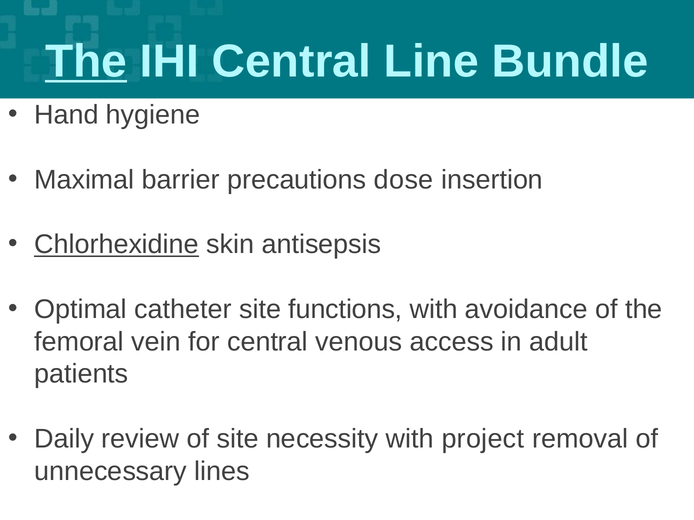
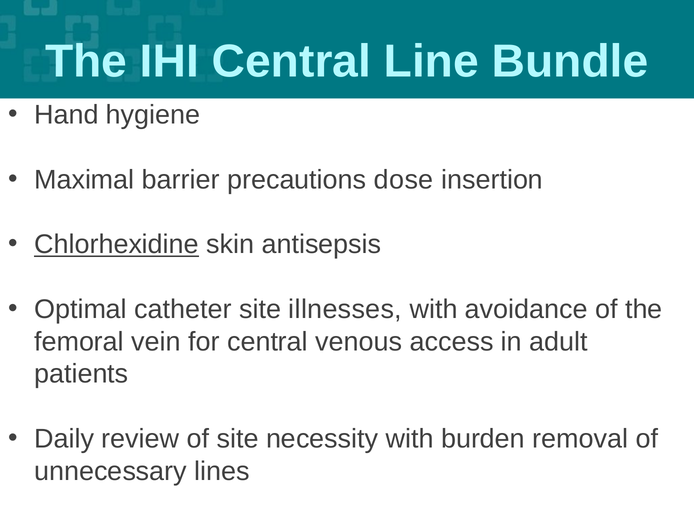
The at (86, 61) underline: present -> none
functions: functions -> illnesses
project: project -> burden
